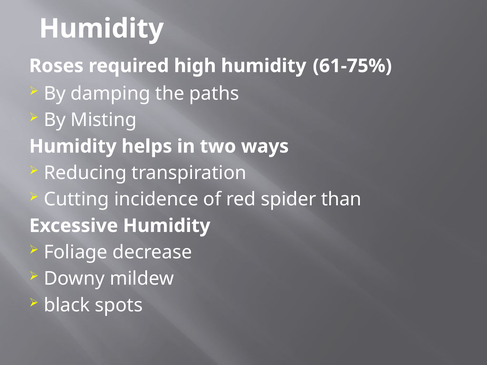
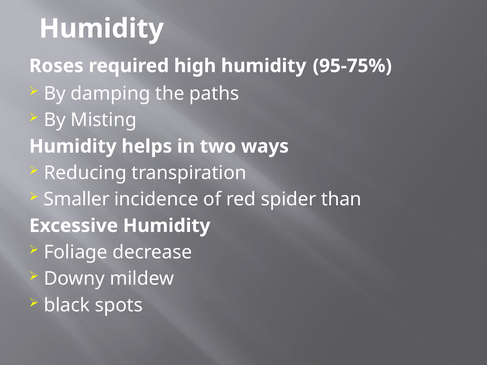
61-75%: 61-75% -> 95-75%
Cutting: Cutting -> Smaller
